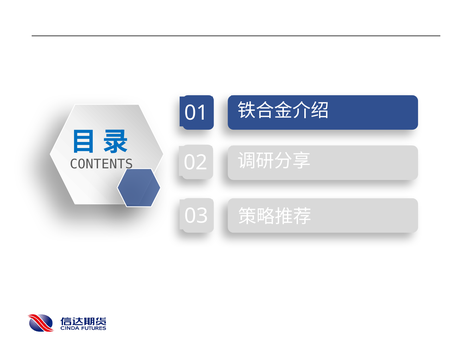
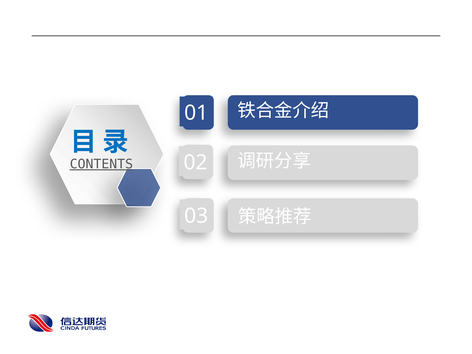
CONTENTS underline: none -> present
